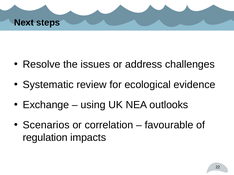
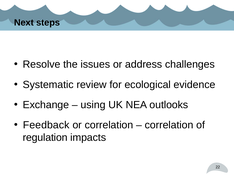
Scenarios: Scenarios -> Feedback
favourable at (169, 125): favourable -> correlation
